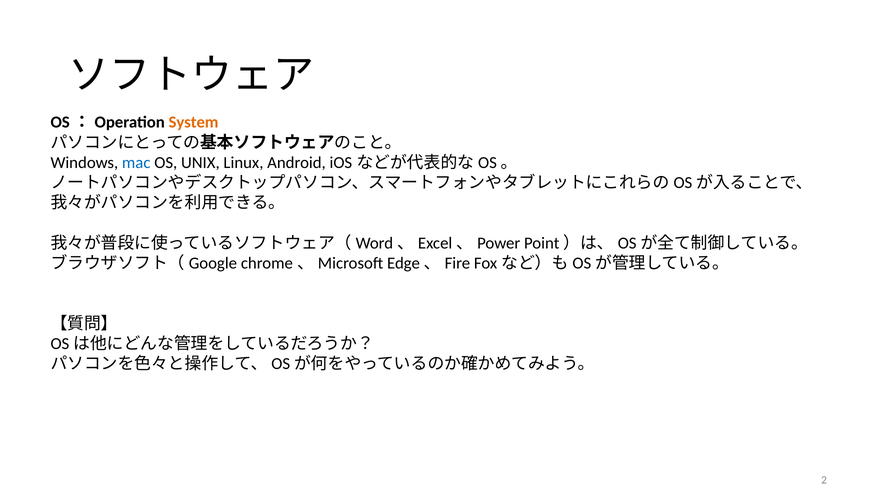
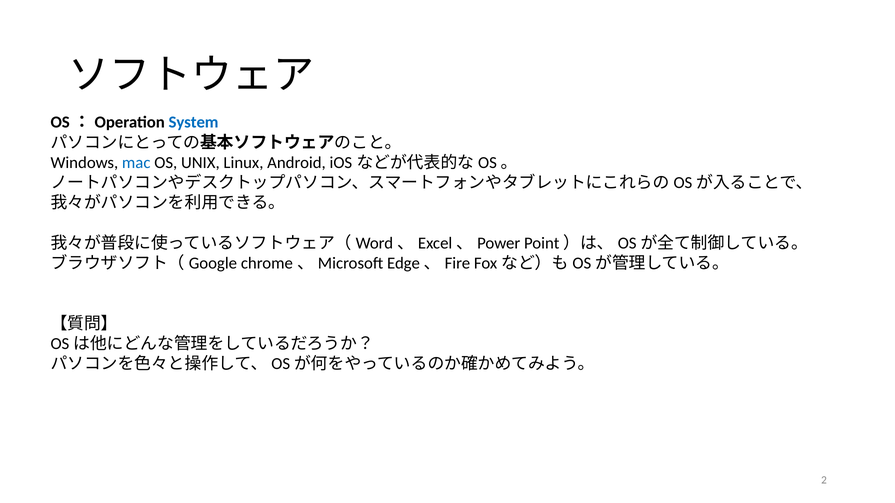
System colour: orange -> blue
